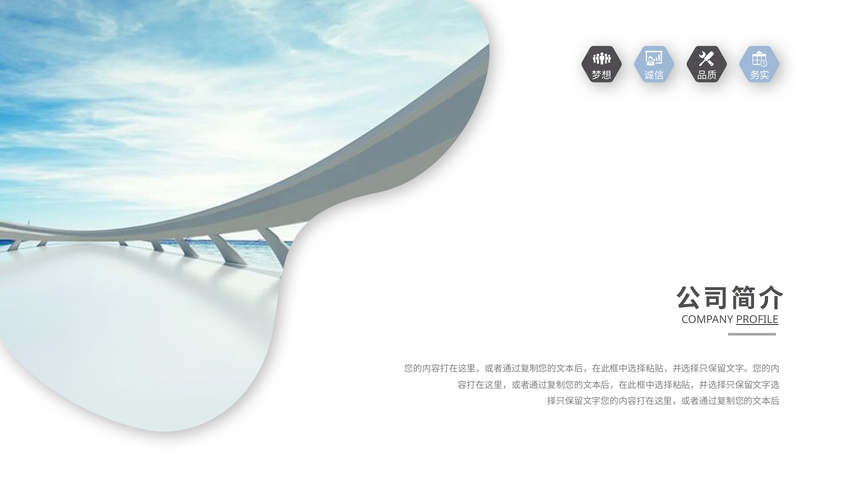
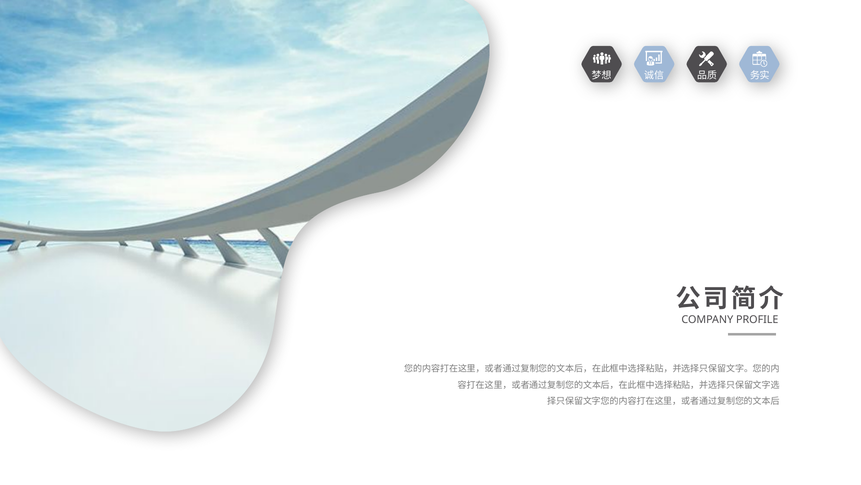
PROFILE underline: present -> none
